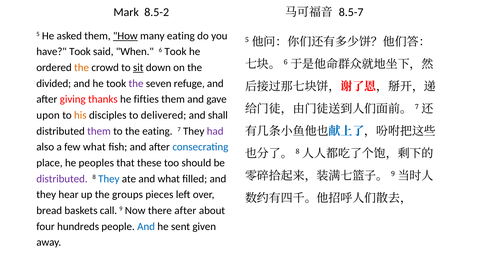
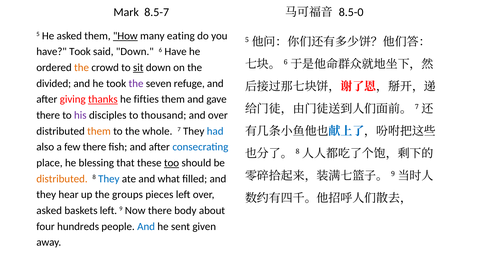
8.5-2: 8.5-2 -> 8.5-7
8.5-7: 8.5-7 -> 8.5-0
said When: When -> Down
6 Took: Took -> Have
thanks underline: none -> present
upon at (48, 115): upon -> there
his colour: orange -> purple
delivered: delivered -> thousand
and shall: shall -> over
them at (99, 131) colour: purple -> orange
the eating: eating -> whole
had colour: purple -> blue
few what: what -> there
peoples: peoples -> blessing
too underline: none -> present
distributed at (62, 179) colour: purple -> orange
bread at (49, 211): bread -> asked
baskets call: call -> left
there after: after -> body
